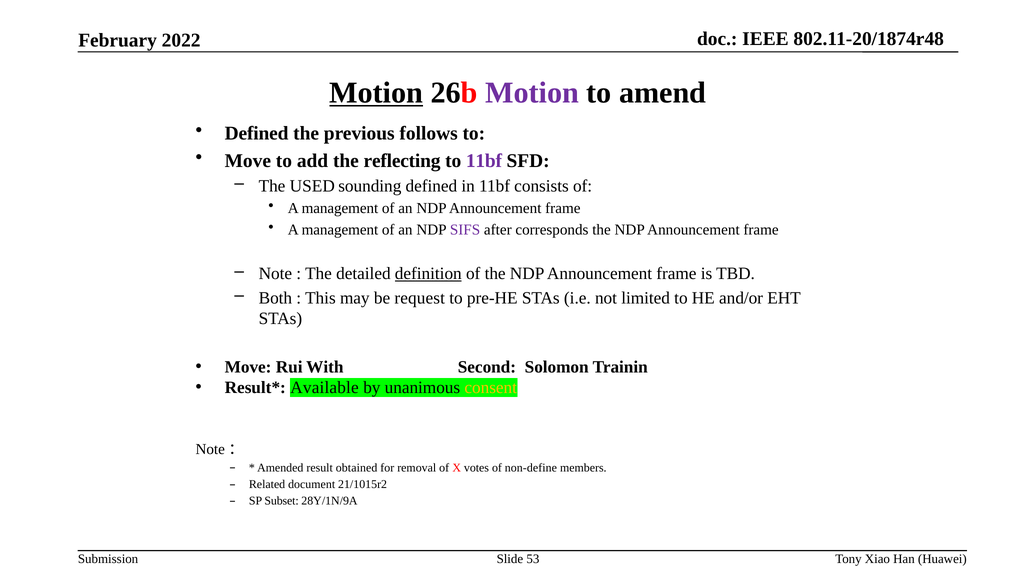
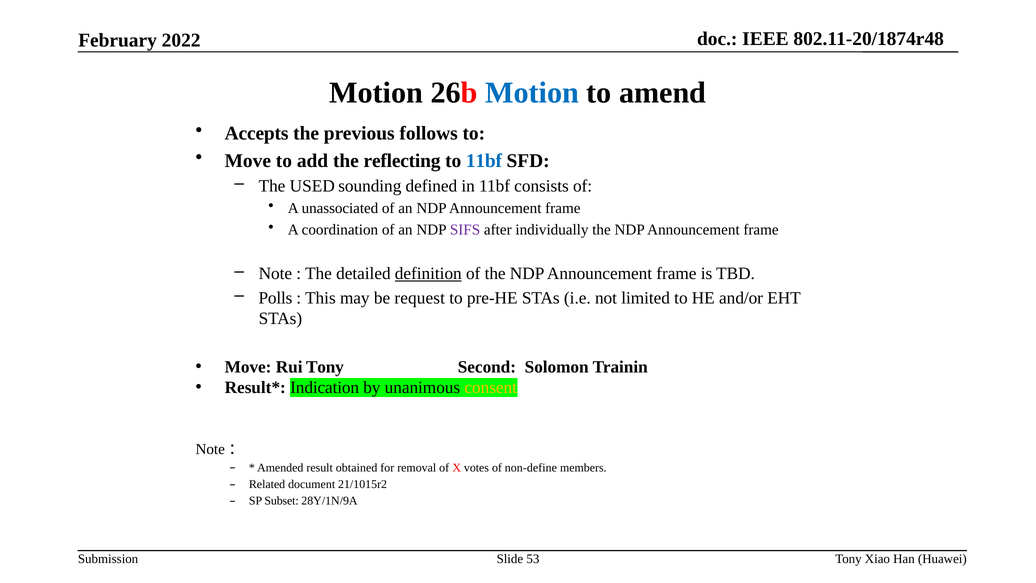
Motion at (376, 93) underline: present -> none
Motion at (532, 93) colour: purple -> blue
Defined at (257, 133): Defined -> Accepts
11bf at (484, 161) colour: purple -> blue
management at (340, 208): management -> unassociated
management at (340, 229): management -> coordination
corresponds: corresponds -> individually
Both: Both -> Polls
Rui With: With -> Tony
Available: Available -> Indication
